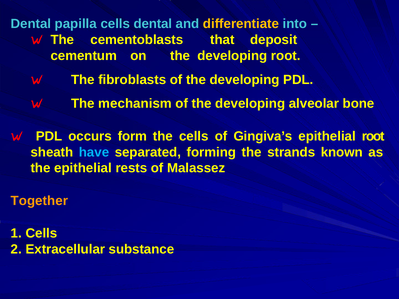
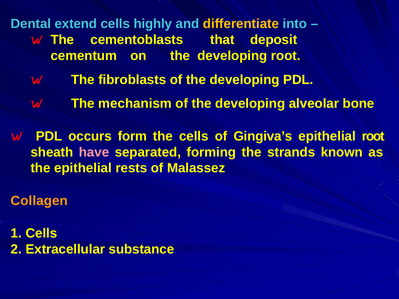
papilla: papilla -> extend
cells dental: dental -> highly
have colour: light blue -> pink
Together: Together -> Collagen
